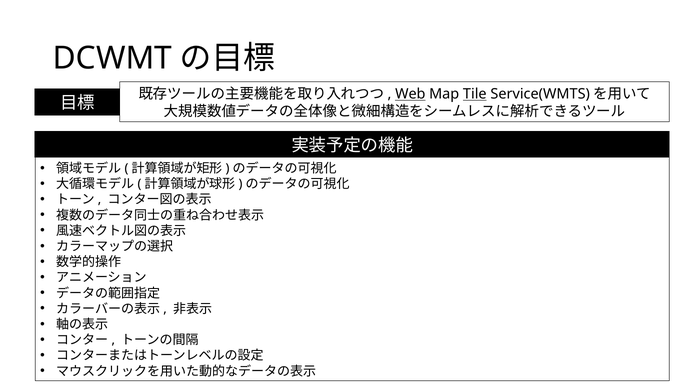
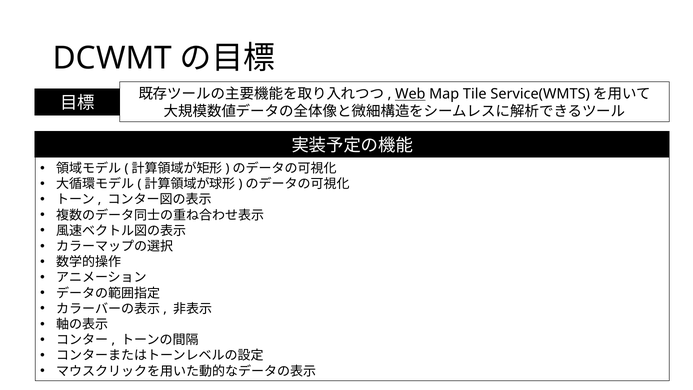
Tile underline: present -> none
